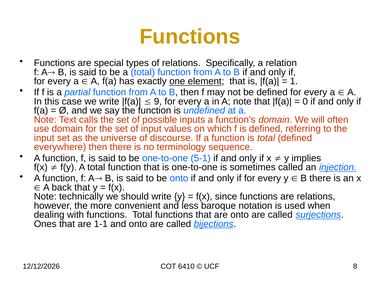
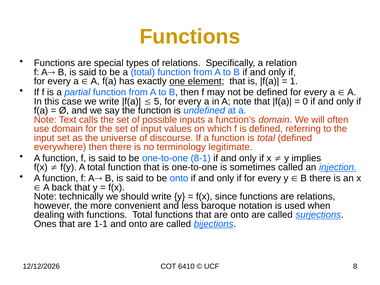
9: 9 -> 5
sequence: sequence -> legitimate
5-1: 5-1 -> 8-1
